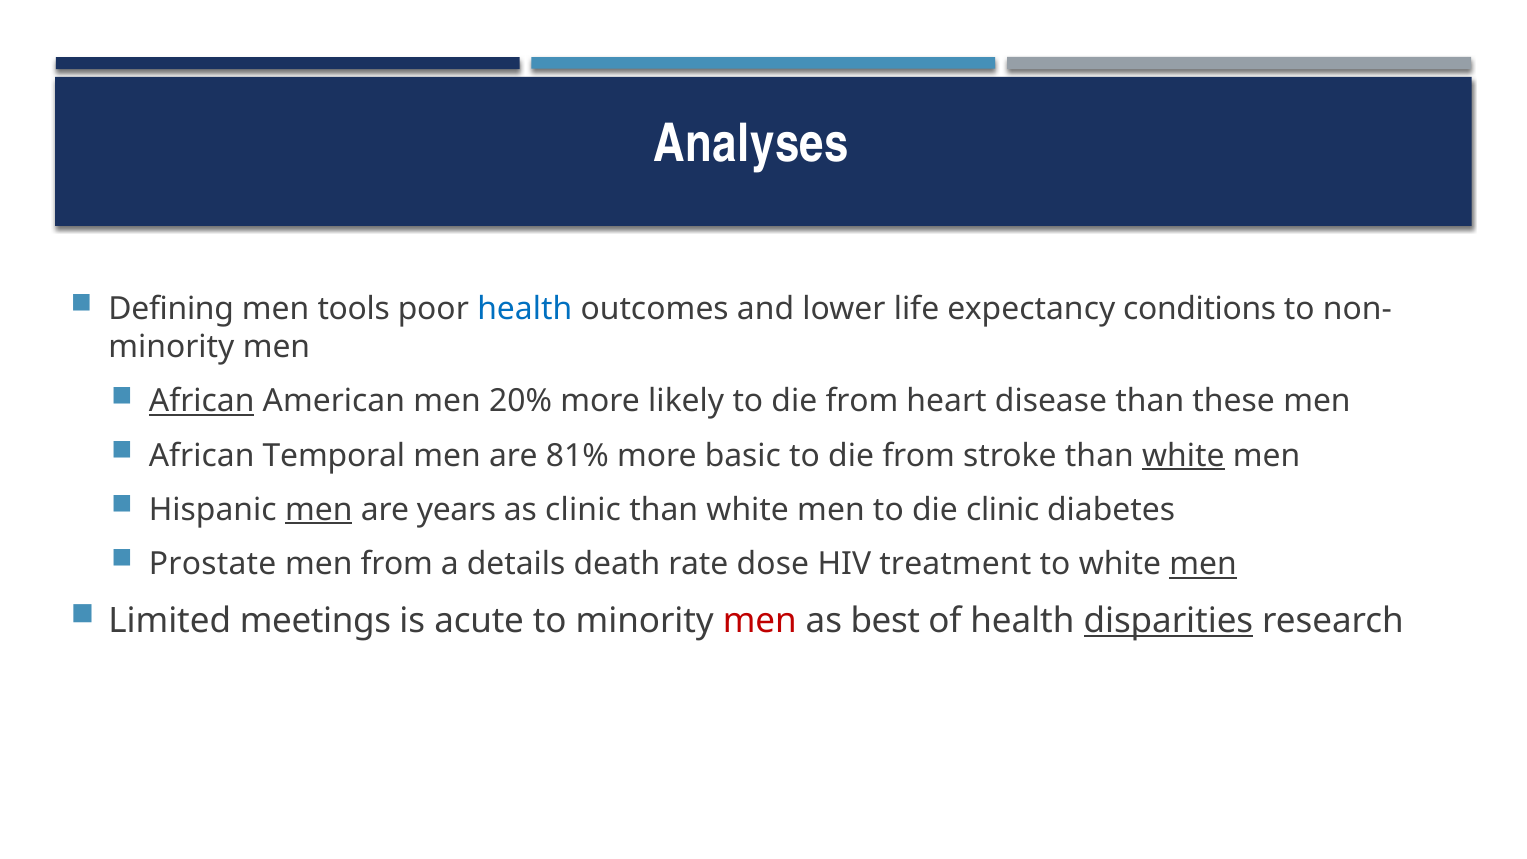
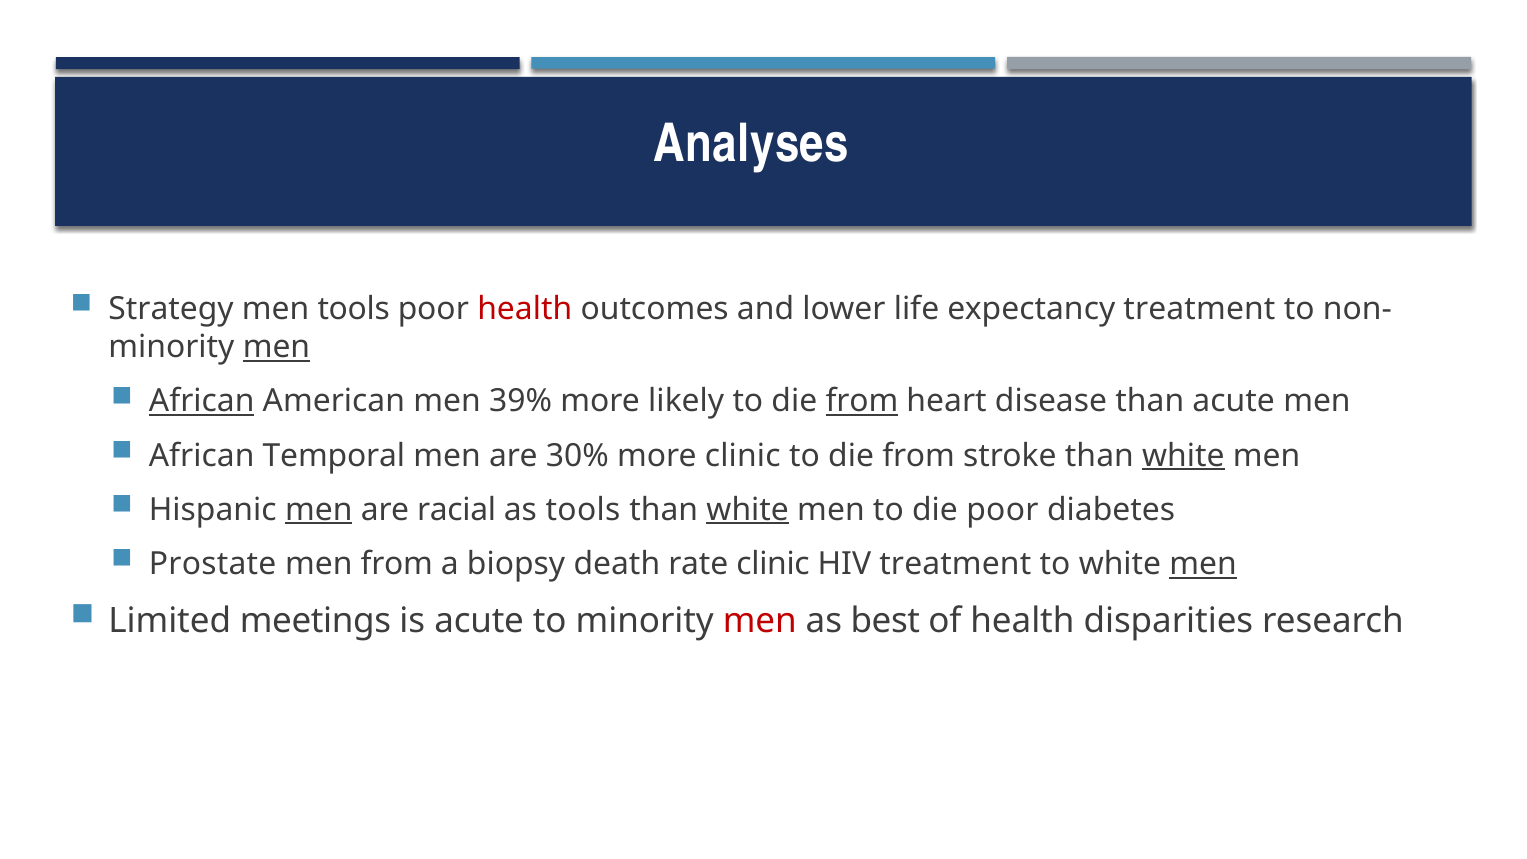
Defining: Defining -> Strategy
health at (525, 309) colour: blue -> red
expectancy conditions: conditions -> treatment
men at (276, 347) underline: none -> present
20%: 20% -> 39%
from at (862, 401) underline: none -> present
than these: these -> acute
81%: 81% -> 30%
more basic: basic -> clinic
years: years -> racial
as clinic: clinic -> tools
white at (748, 510) underline: none -> present
die clinic: clinic -> poor
details: details -> biopsy
rate dose: dose -> clinic
disparities underline: present -> none
